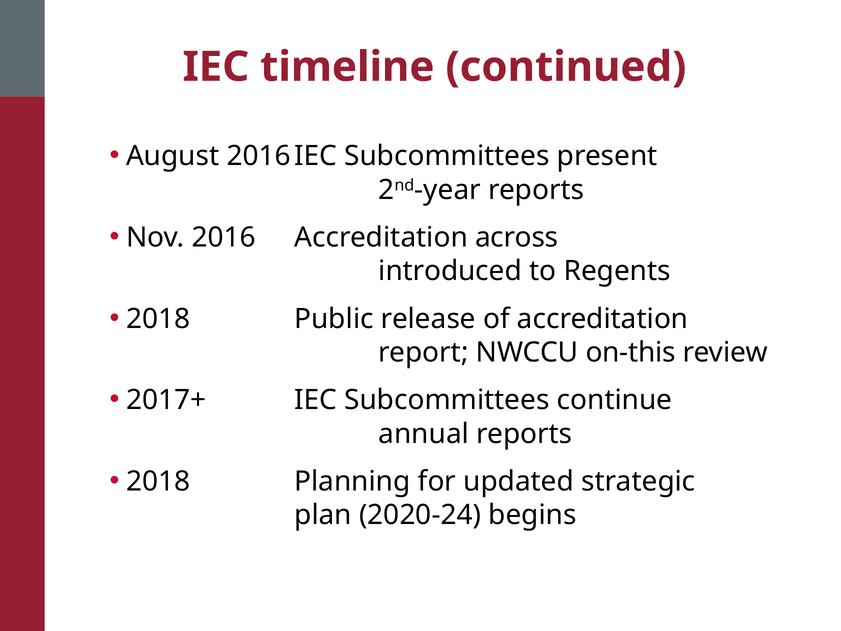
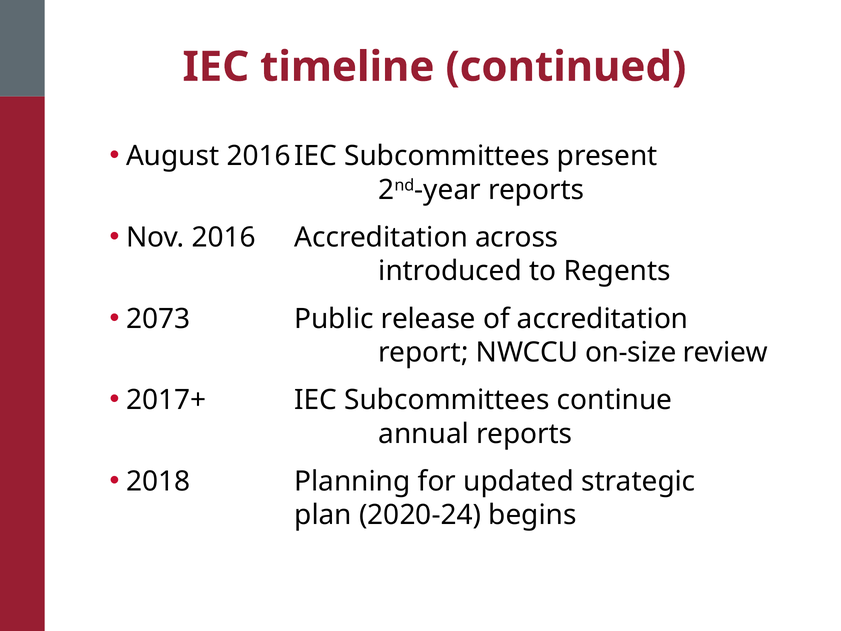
2018 at (158, 319): 2018 -> 2073
on-this: on-this -> on-size
